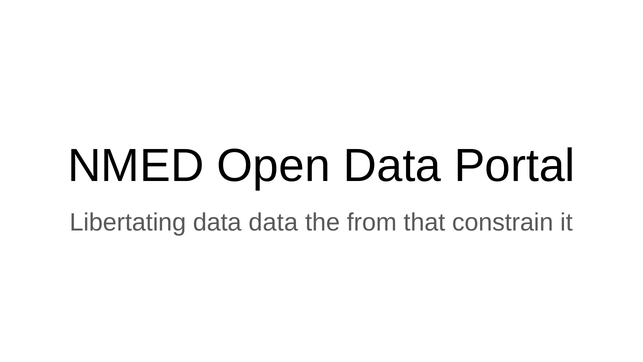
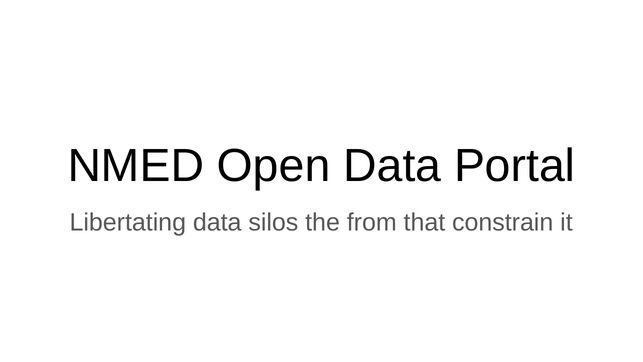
data data: data -> silos
